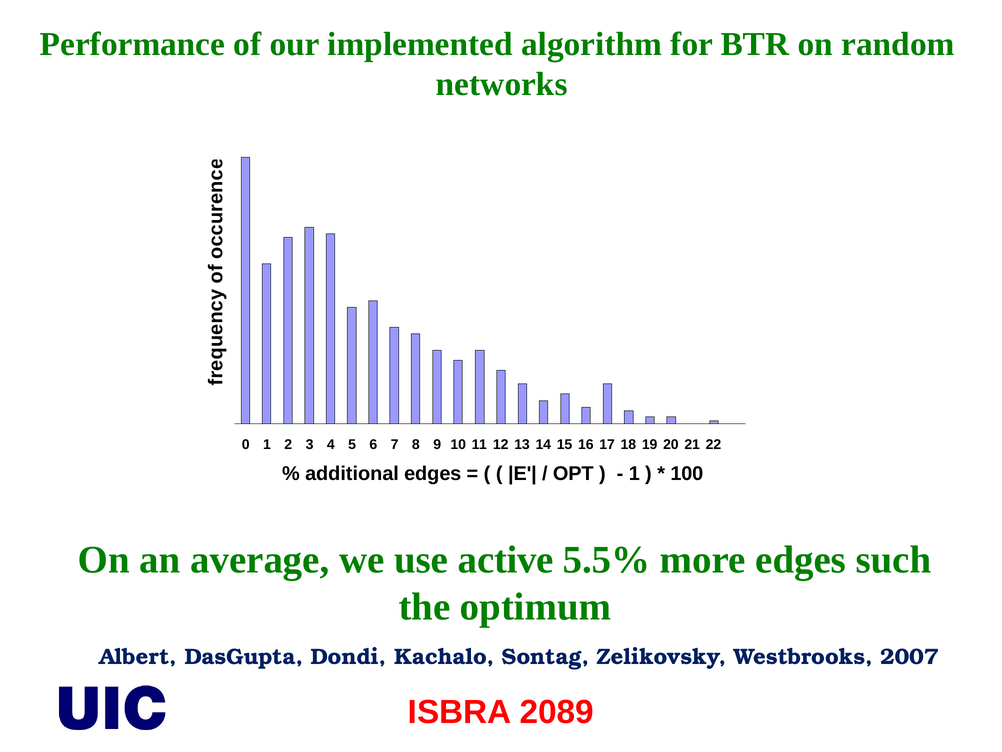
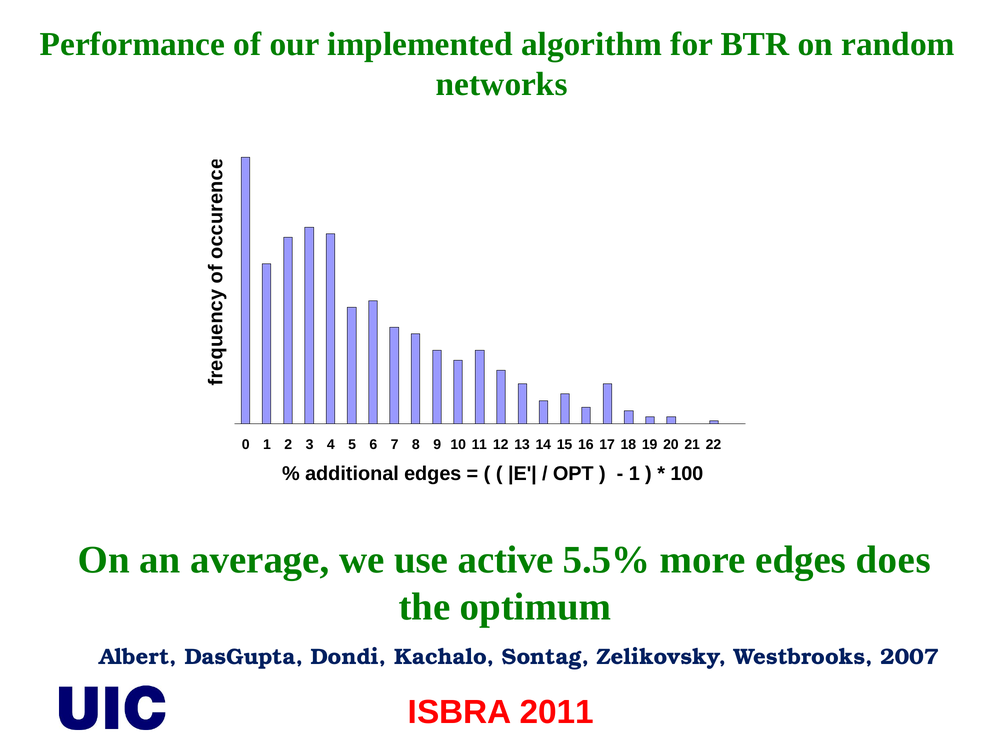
such: such -> does
2089: 2089 -> 2011
